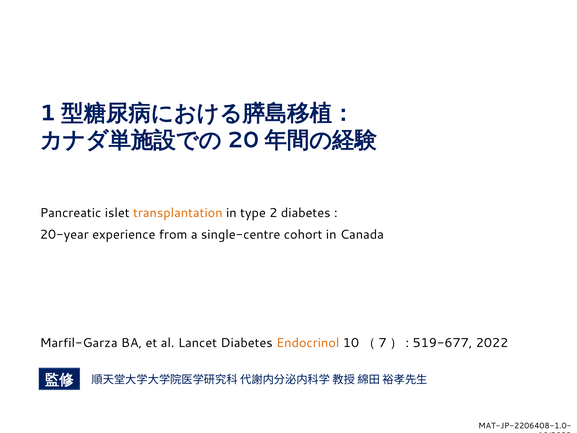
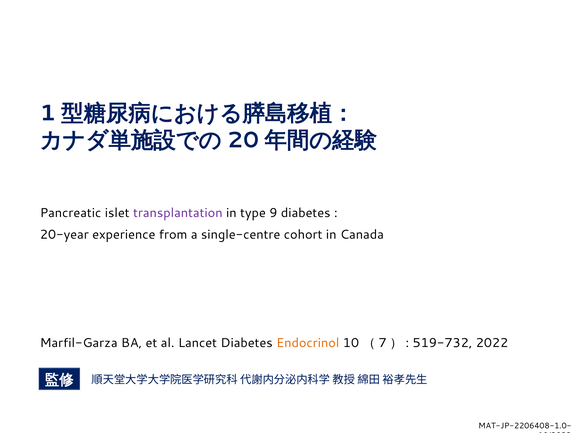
transplantation colour: orange -> purple
2: 2 -> 9
519-677: 519-677 -> 519-732
